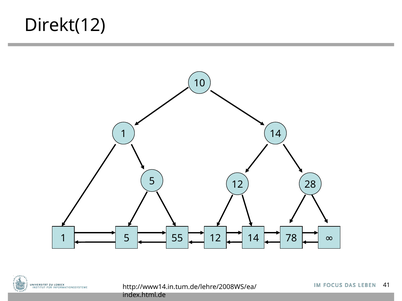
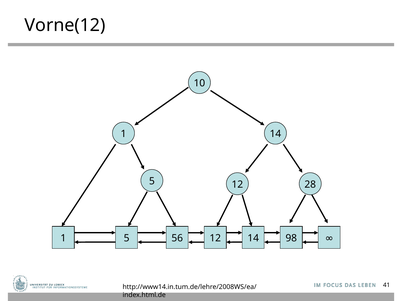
Direkt(12: Direkt(12 -> Vorne(12
55: 55 -> 56
78: 78 -> 98
